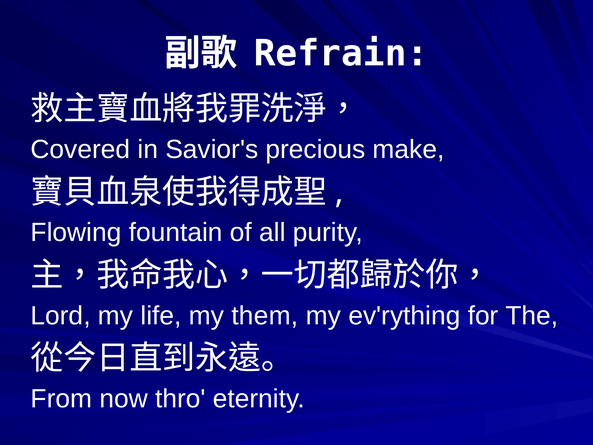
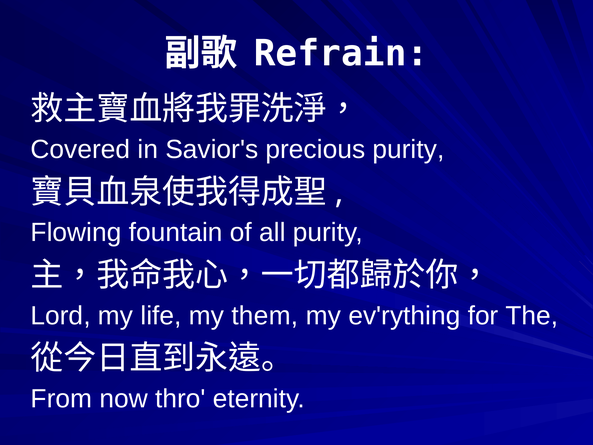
precious make: make -> purity
